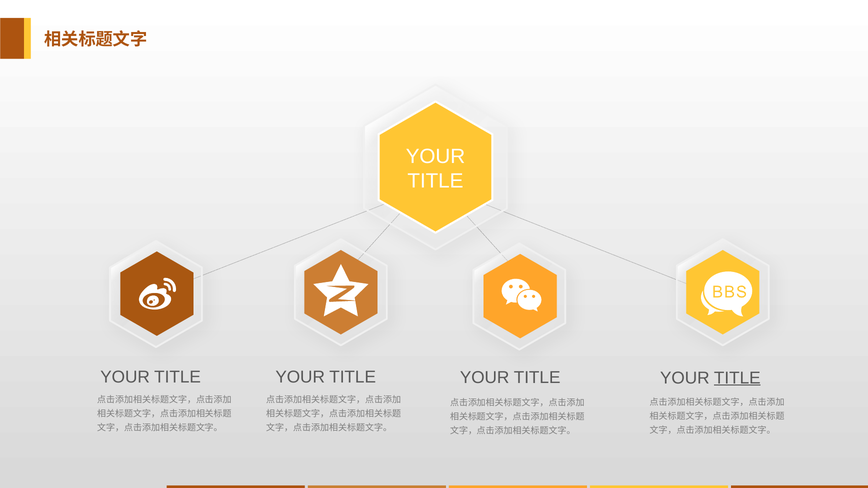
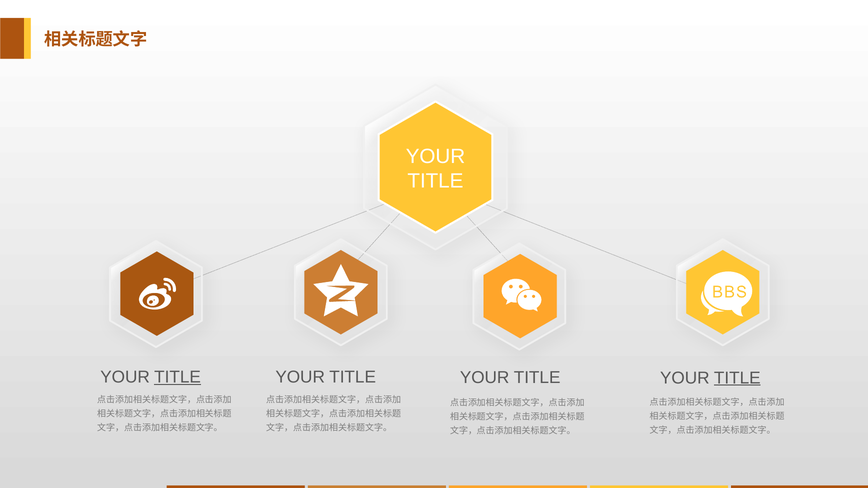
TITLE at (178, 377) underline: none -> present
